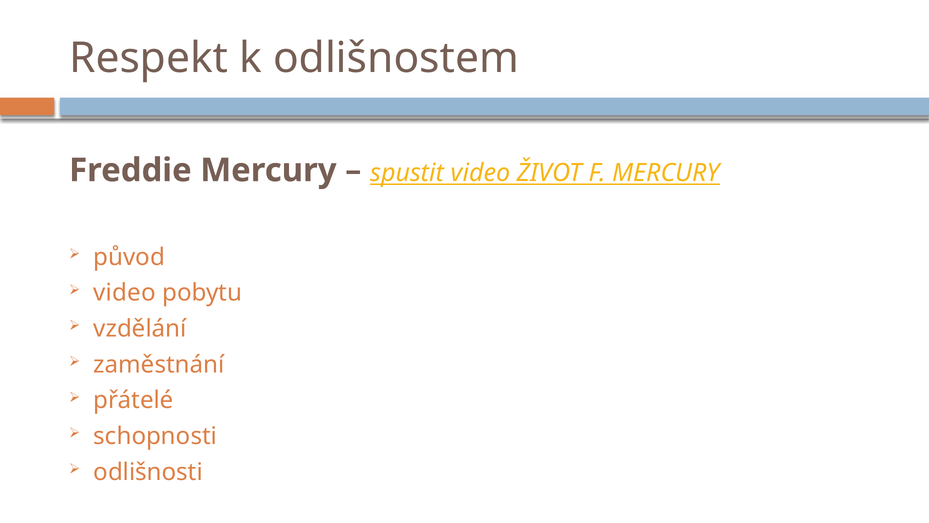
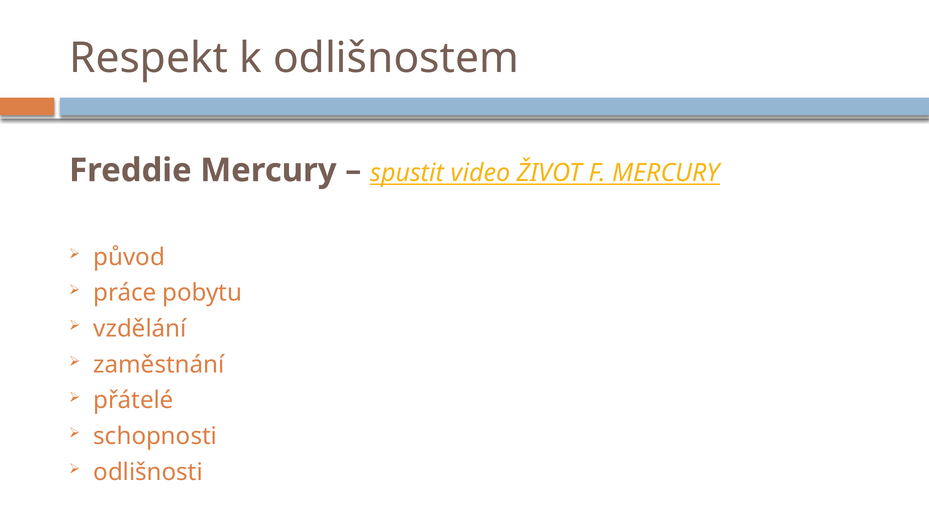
video at (125, 293): video -> práce
